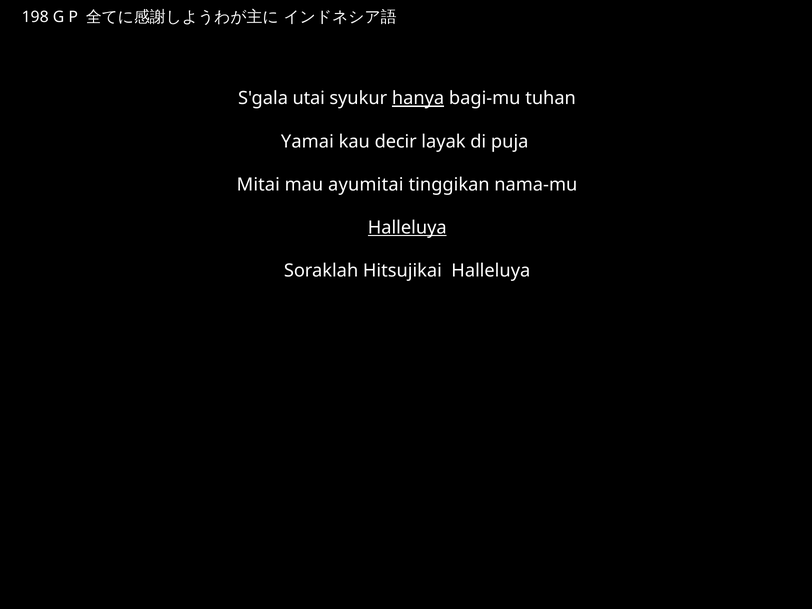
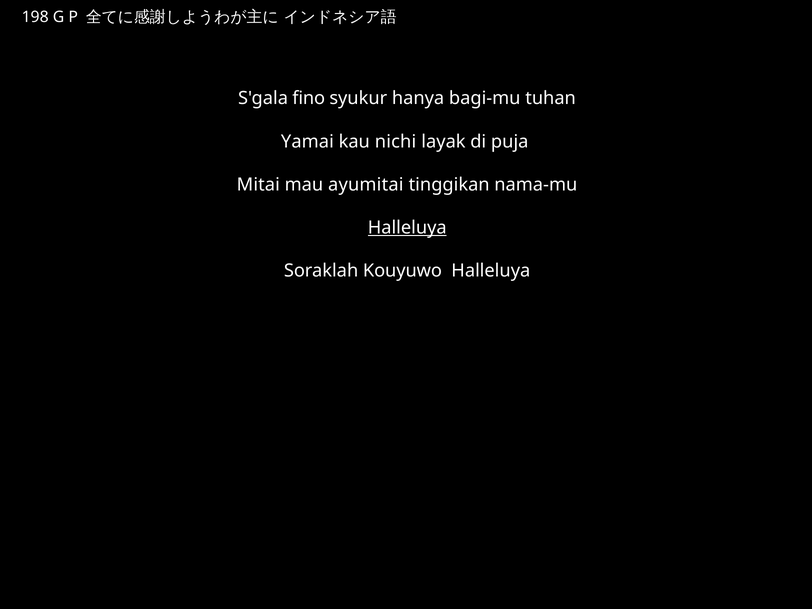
utai: utai -> fino
hanya underline: present -> none
decir: decir -> nichi
Hitsujikai: Hitsujikai -> Kouyuwo
